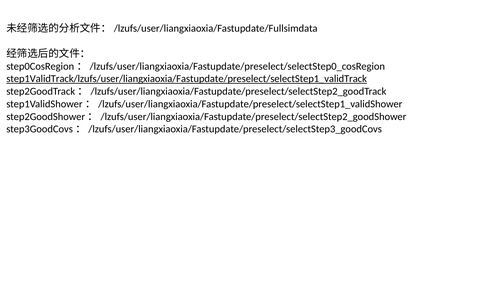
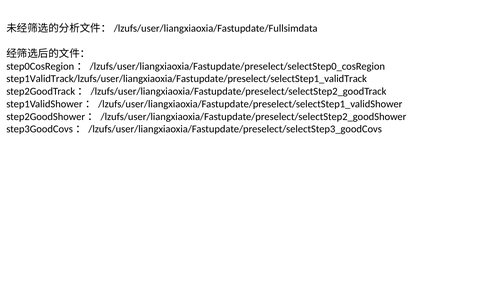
step1ValidTrack/lzufs/user/liangxiaoxia/Fastupdate/preselect/selectStep1_validTrack underline: present -> none
